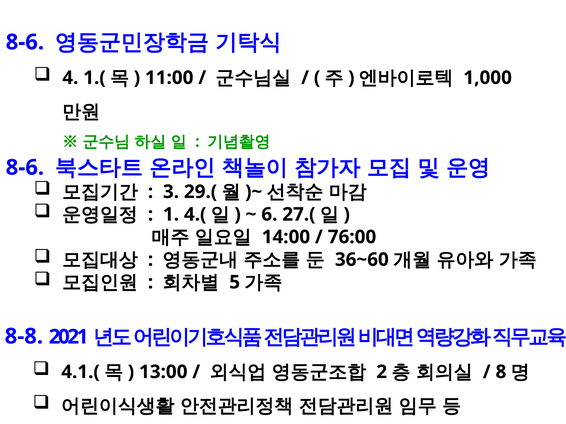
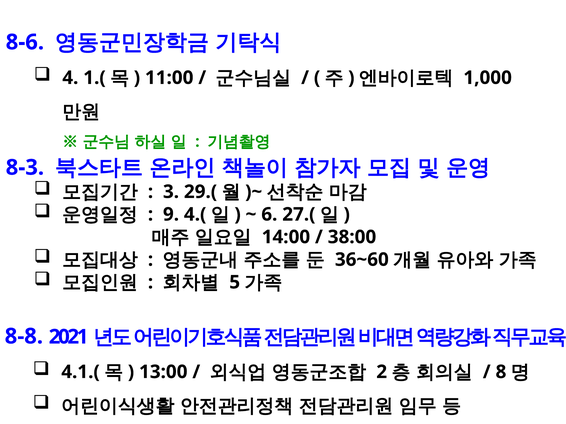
8-6 at (25, 168): 8-6 -> 8-3
1: 1 -> 9
76:00: 76:00 -> 38:00
